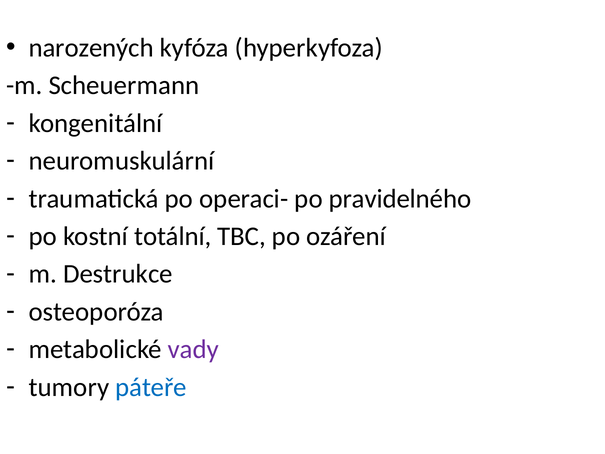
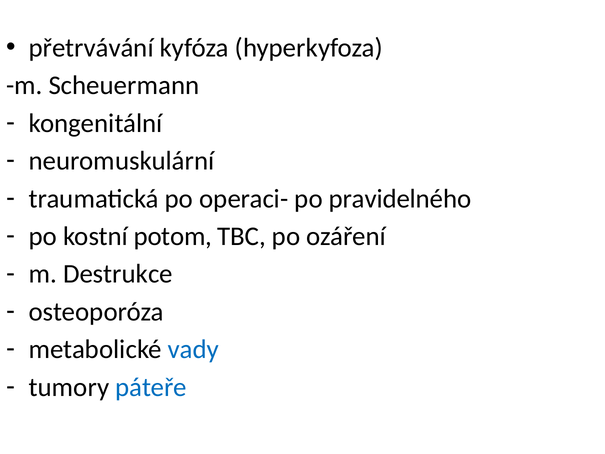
narozených: narozených -> přetrvávání
totální: totální -> potom
vady colour: purple -> blue
